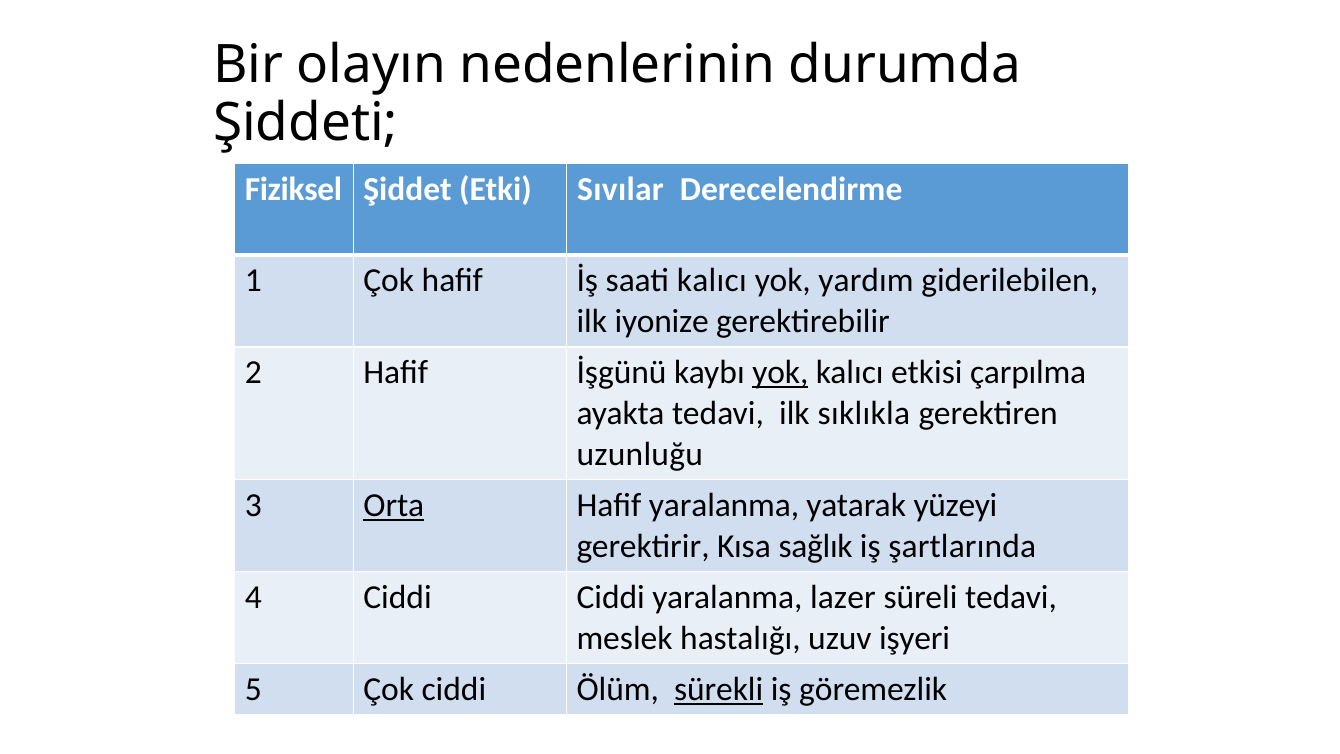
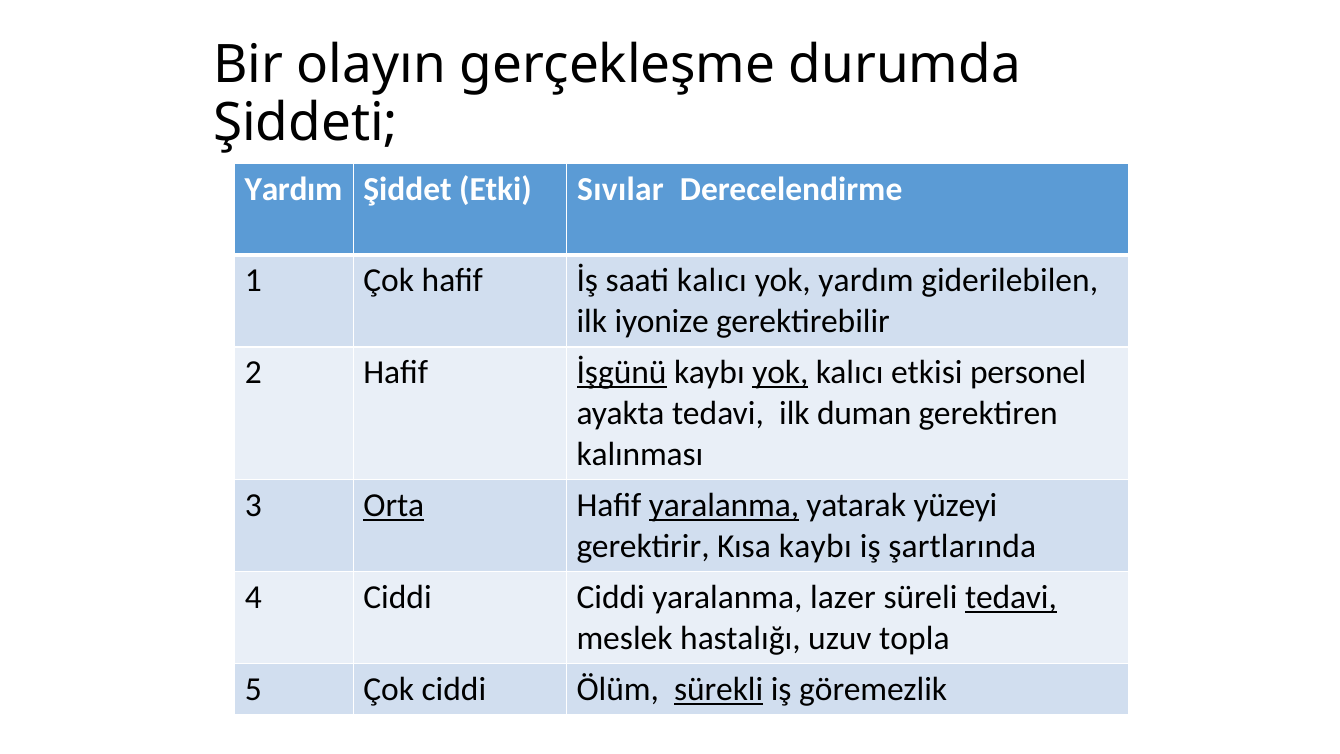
nedenlerinin: nedenlerinin -> gerçekleşme
Fiziksel at (293, 189): Fiziksel -> Yardım
İşgünü underline: none -> present
çarpılma: çarpılma -> personel
sıklıkla: sıklıkla -> duman
uzunluğu: uzunluğu -> kalınması
yaralanma at (724, 505) underline: none -> present
Kısa sağlık: sağlık -> kaybı
tedavi at (1011, 597) underline: none -> present
işyeri: işyeri -> topla
